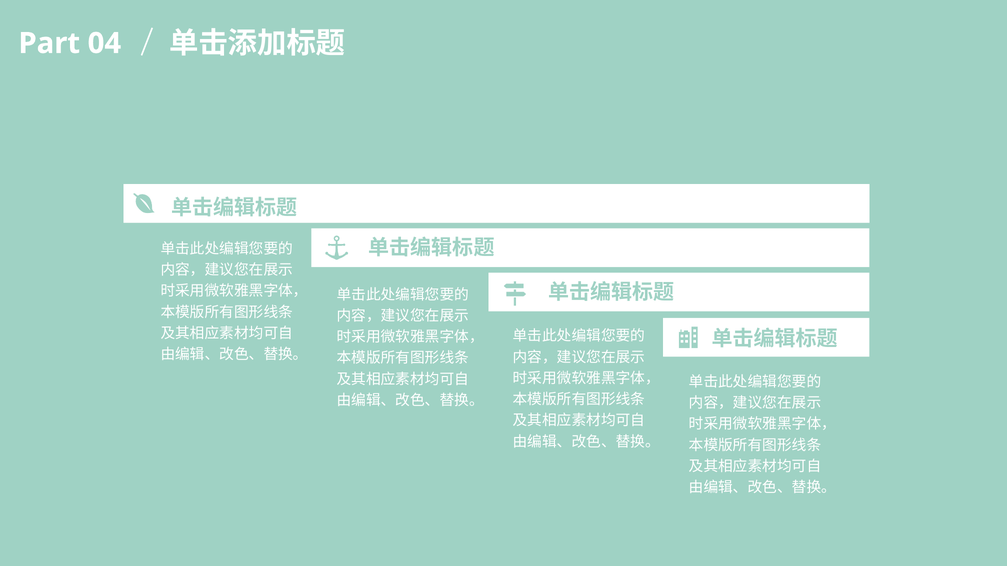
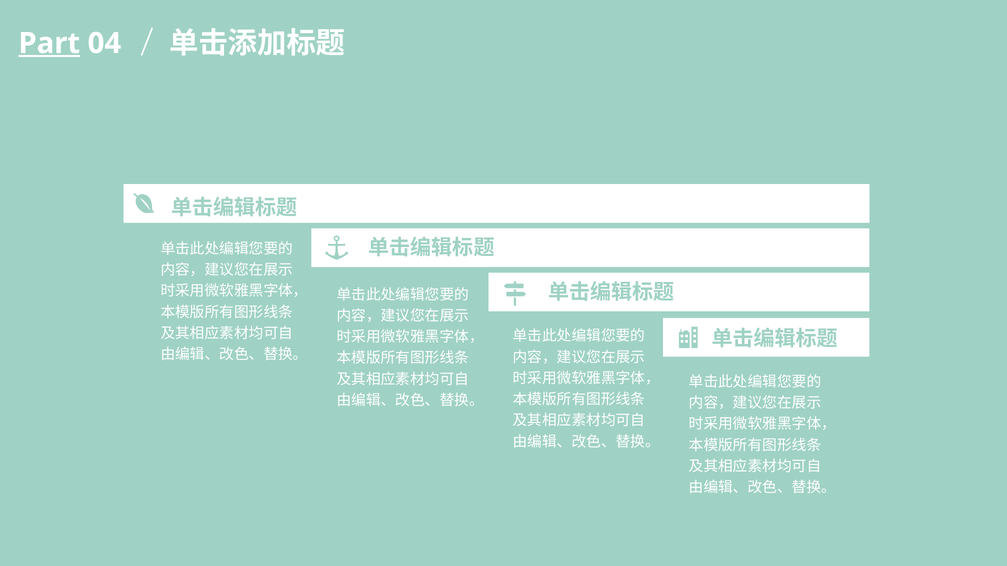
Part underline: none -> present
